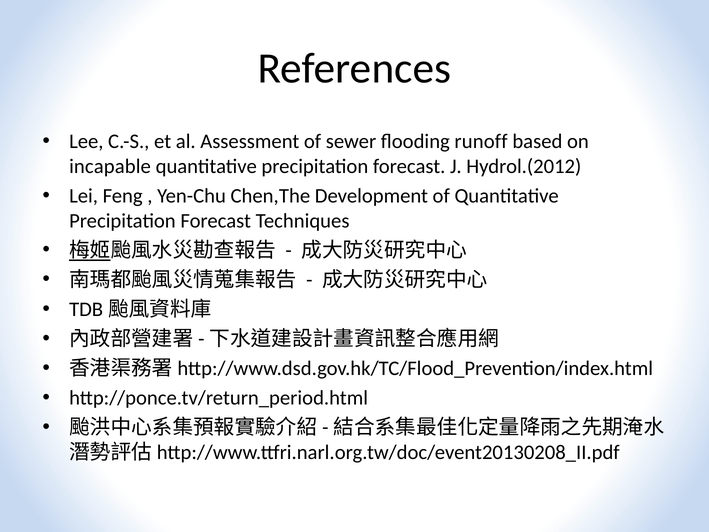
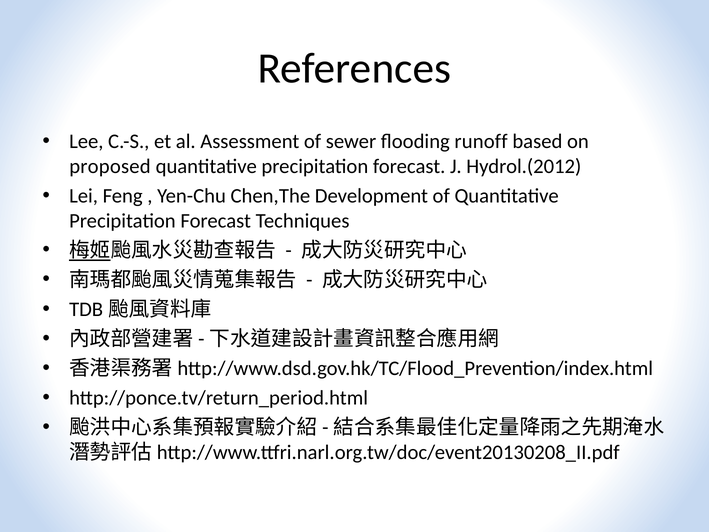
incapable: incapable -> proposed
